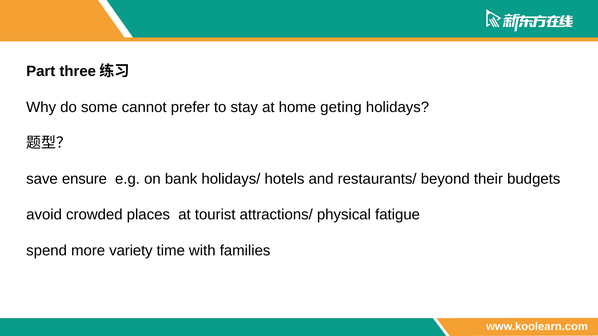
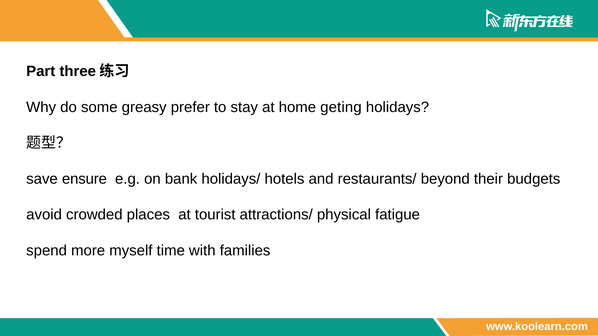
cannot: cannot -> greasy
variety: variety -> myself
